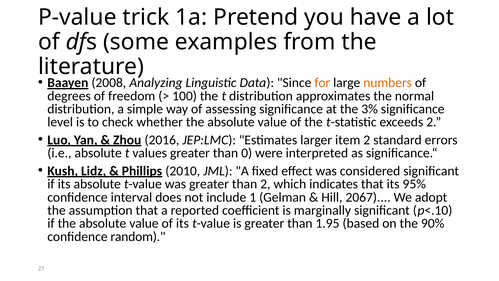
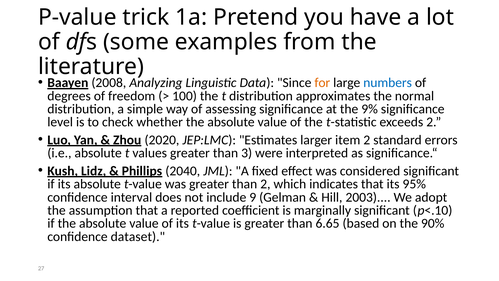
numbers colour: orange -> blue
3%: 3% -> 9%
2016: 2016 -> 2020
0: 0 -> 3
2010: 2010 -> 2040
1: 1 -> 9
2067: 2067 -> 2003
1.95: 1.95 -> 6.65
random: random -> dataset
